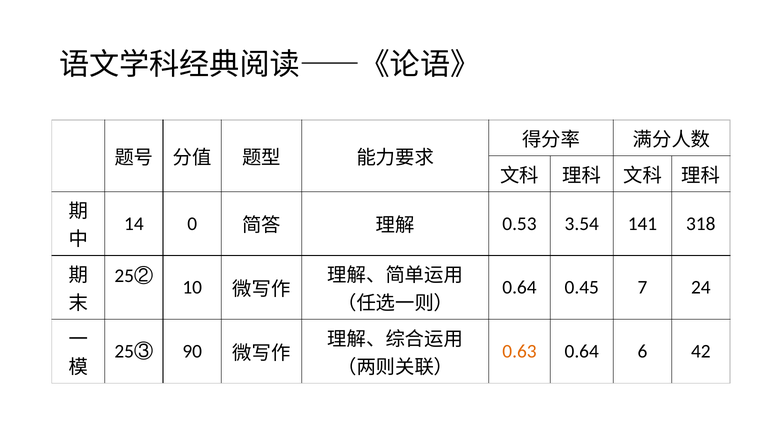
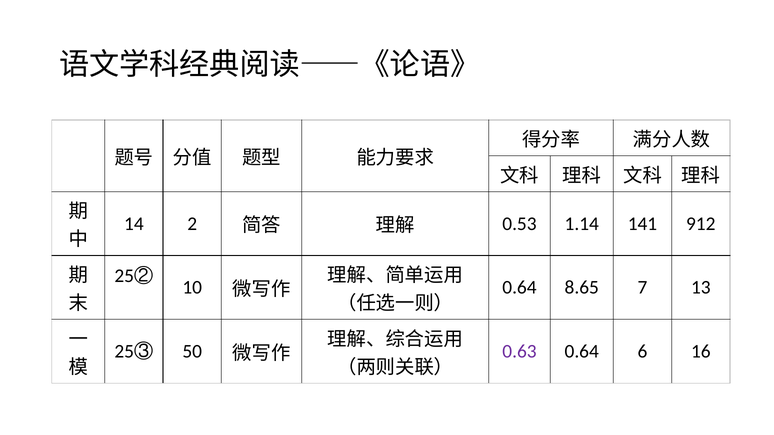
0: 0 -> 2
3.54: 3.54 -> 1.14
318: 318 -> 912
0.45: 0.45 -> 8.65
24: 24 -> 13
90: 90 -> 50
0.63 colour: orange -> purple
42: 42 -> 16
